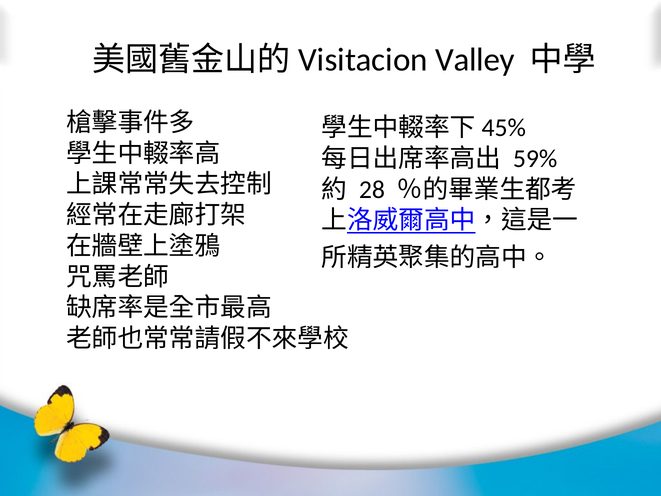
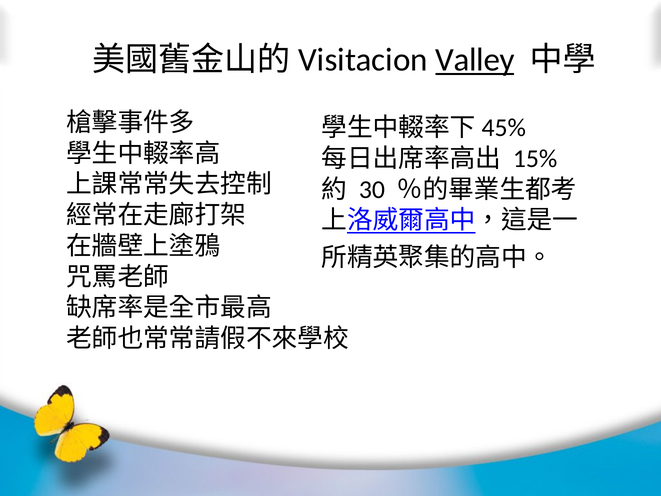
Valley underline: none -> present
59%: 59% -> 15%
28: 28 -> 30
